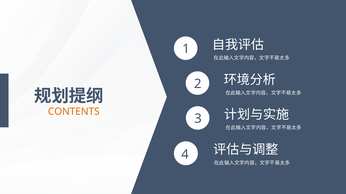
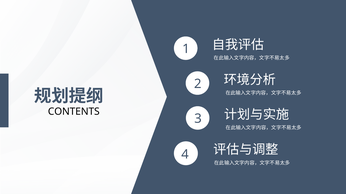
CONTENTS colour: orange -> black
